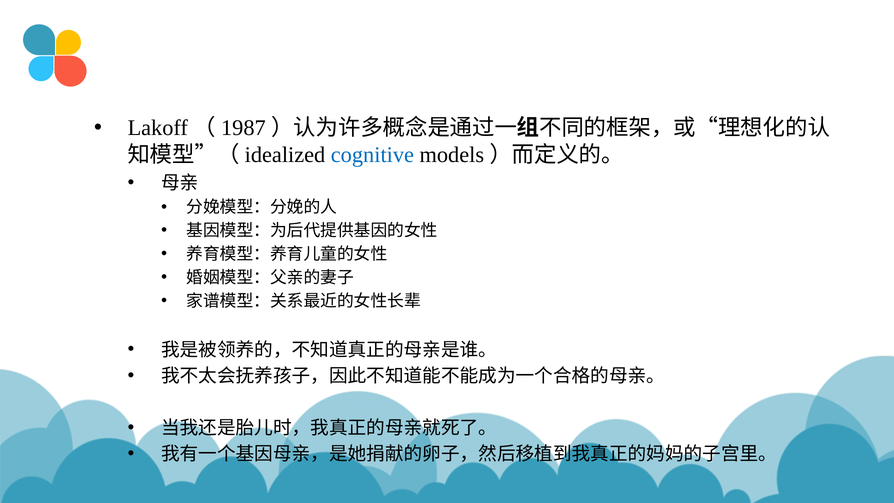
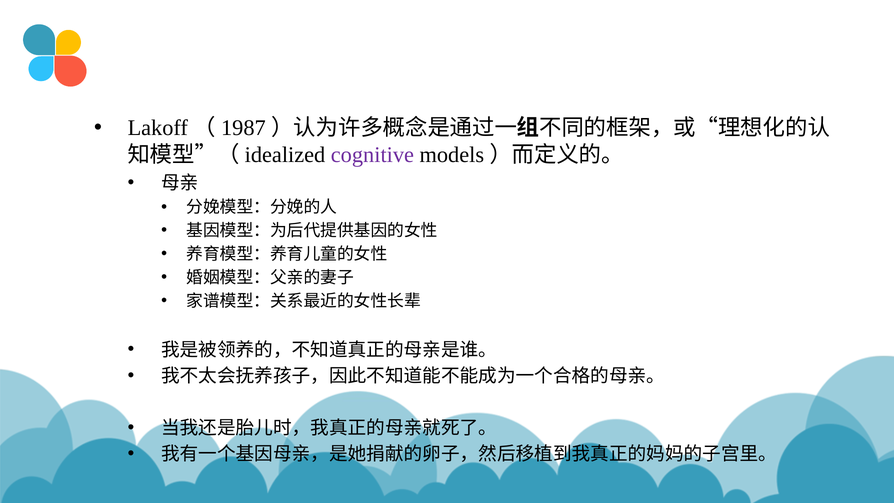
cognitive colour: blue -> purple
